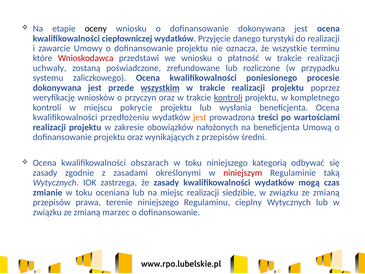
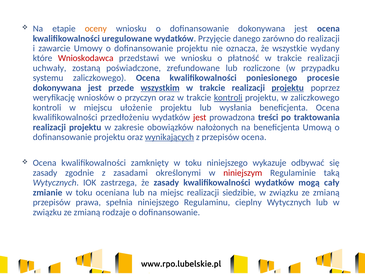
oceny colour: black -> orange
ciepłowniczej: ciepłowniczej -> uregulowane
turystyki: turystyki -> zarówno
terminu: terminu -> wydany
projektu at (288, 88) underline: none -> present
w kompletnego: kompletnego -> zaliczkowego
pokrycie: pokrycie -> ułożenie
jest at (200, 117) colour: orange -> red
wartościami: wartościami -> traktowania
wynikających underline: none -> present
przepisów średni: średni -> ocena
obszarach: obszarach -> zamknięty
kategorią: kategorią -> wykazuje
czas: czas -> cały
terenie: terenie -> spełnia
marzec: marzec -> rodzaje
